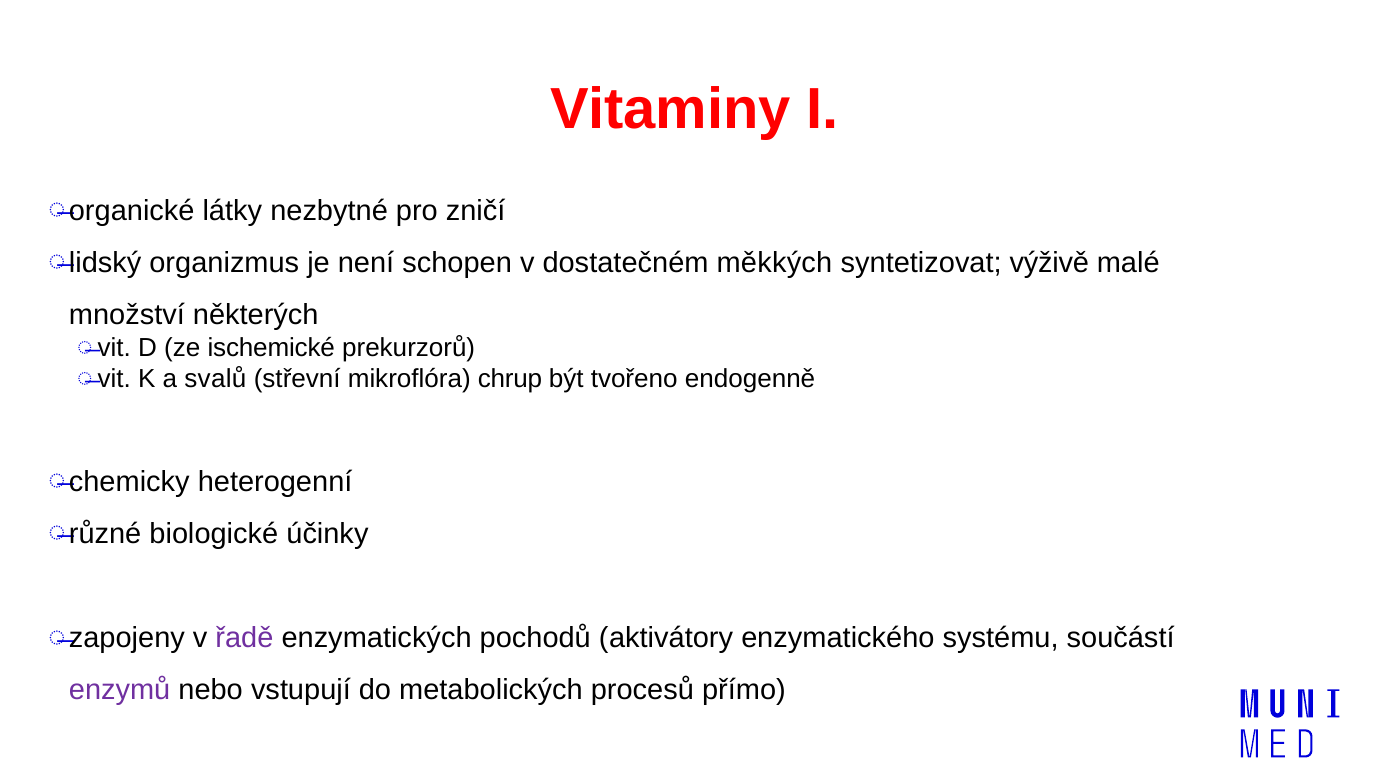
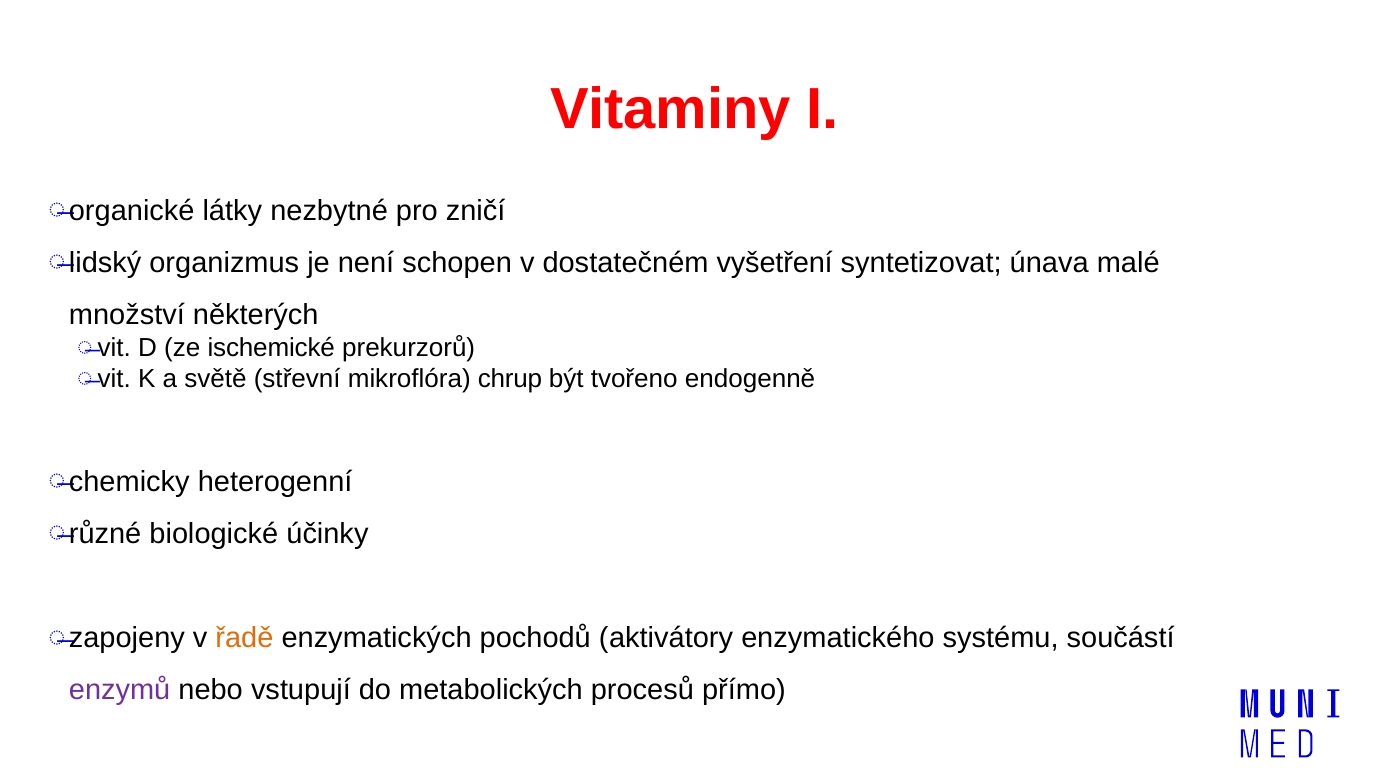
měkkých: měkkých -> vyšetření
výživě: výživě -> únava
svalů: svalů -> světě
řadě colour: purple -> orange
